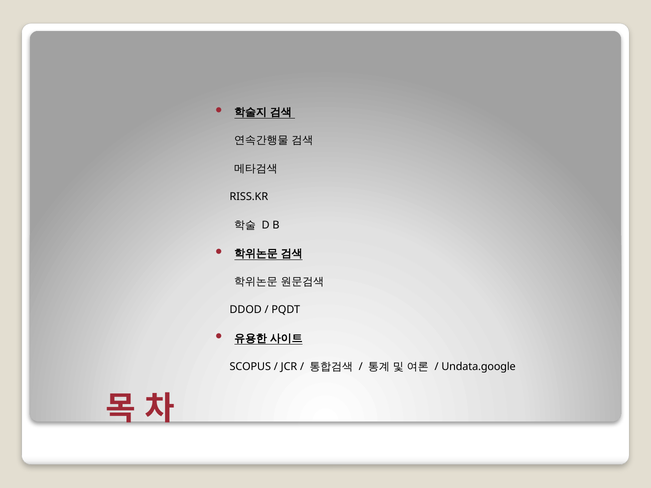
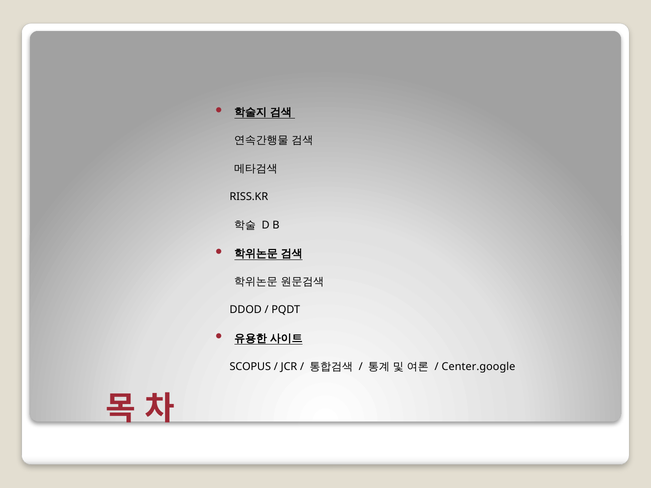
Undata.google: Undata.google -> Center.google
